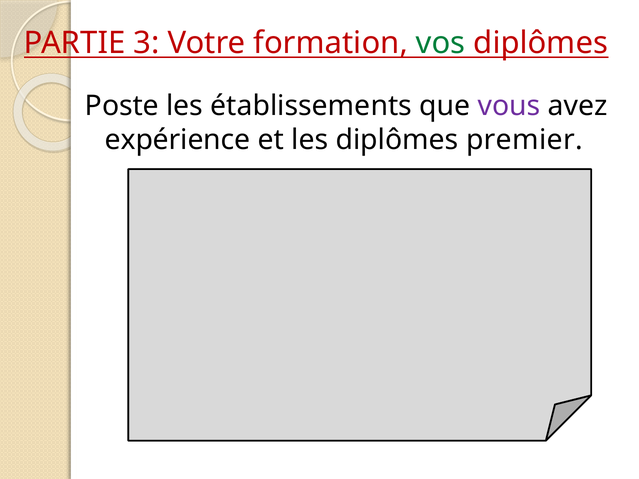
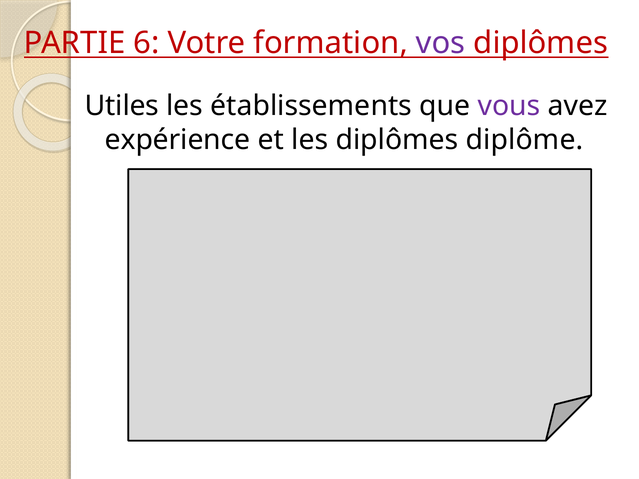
3: 3 -> 6
vos colour: green -> purple
Poste: Poste -> Utiles
premier: premier -> diplôme
